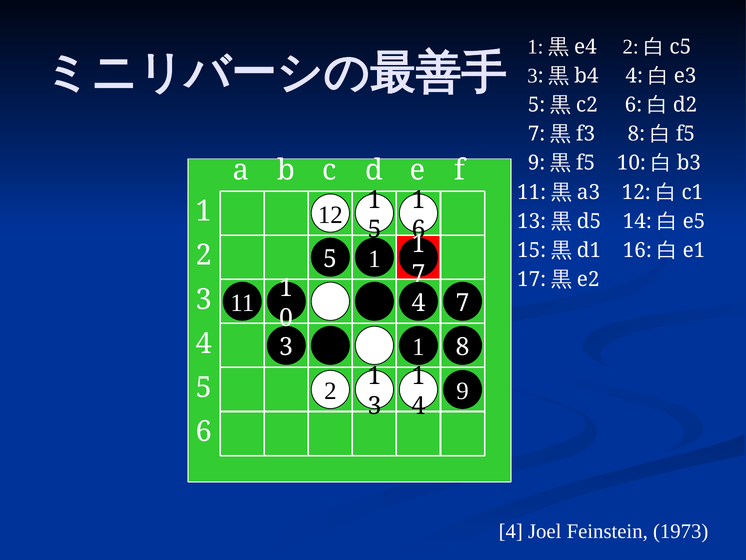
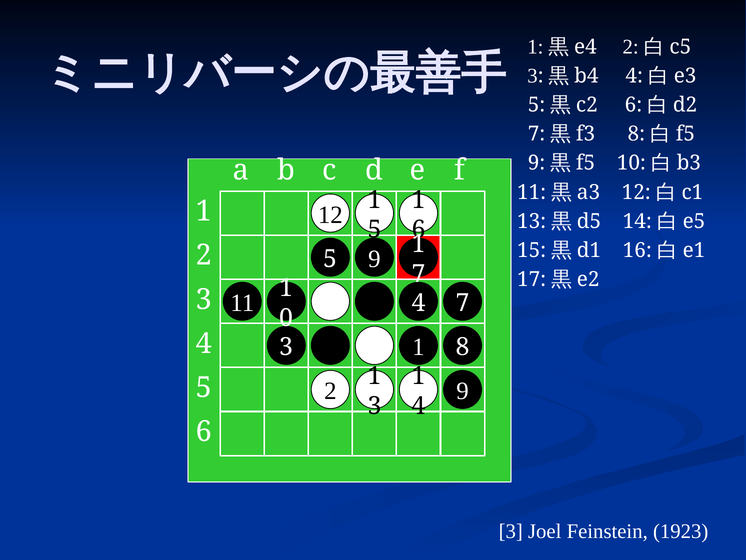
1 at (374, 259): 1 -> 9
4 at (511, 531): 4 -> 3
1973: 1973 -> 1923
